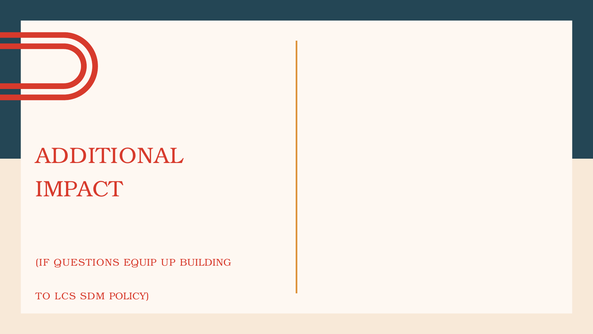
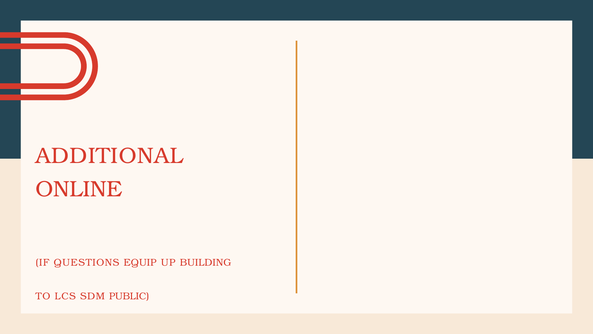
IMPACT: IMPACT -> ONLINE
POLICY: POLICY -> PUBLIC
